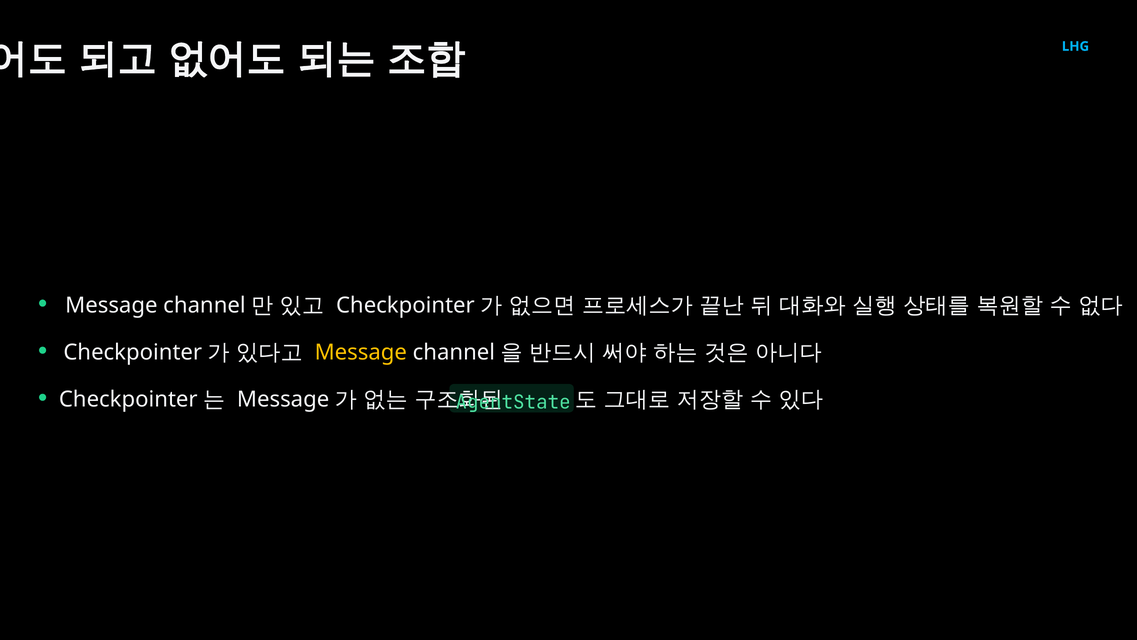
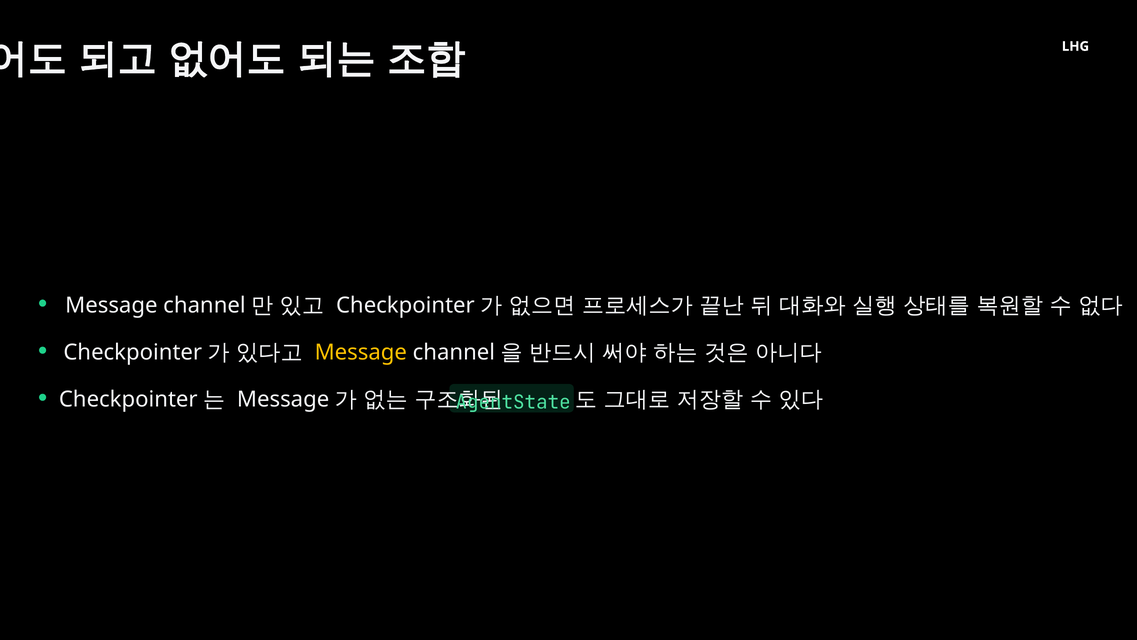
LHG colour: light blue -> white
